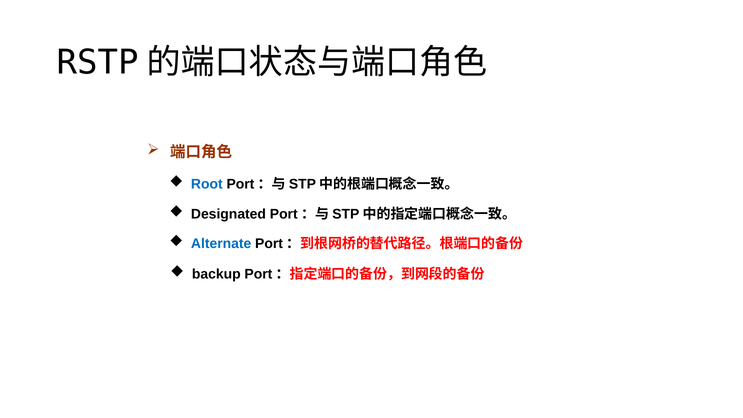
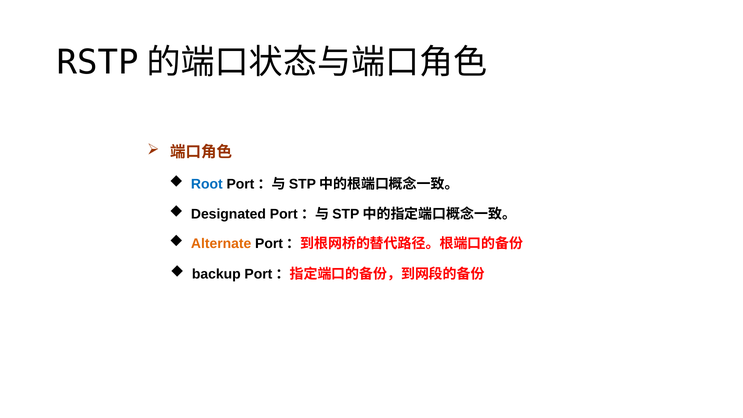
Alternate colour: blue -> orange
